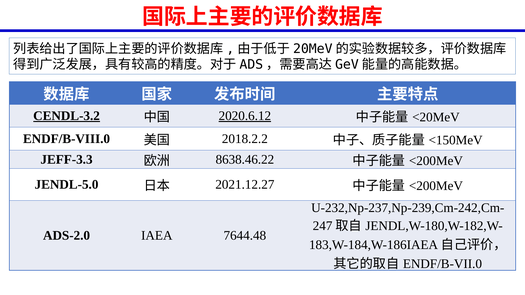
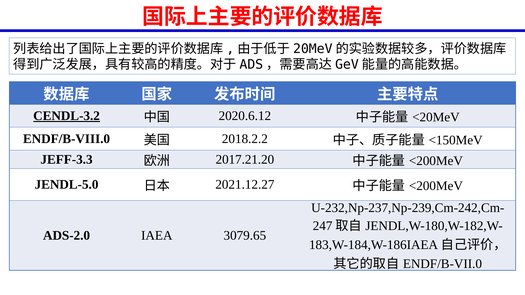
2020.6.12 underline: present -> none
8638.46.22: 8638.46.22 -> 2017.21.20
7644.48: 7644.48 -> 3079.65
